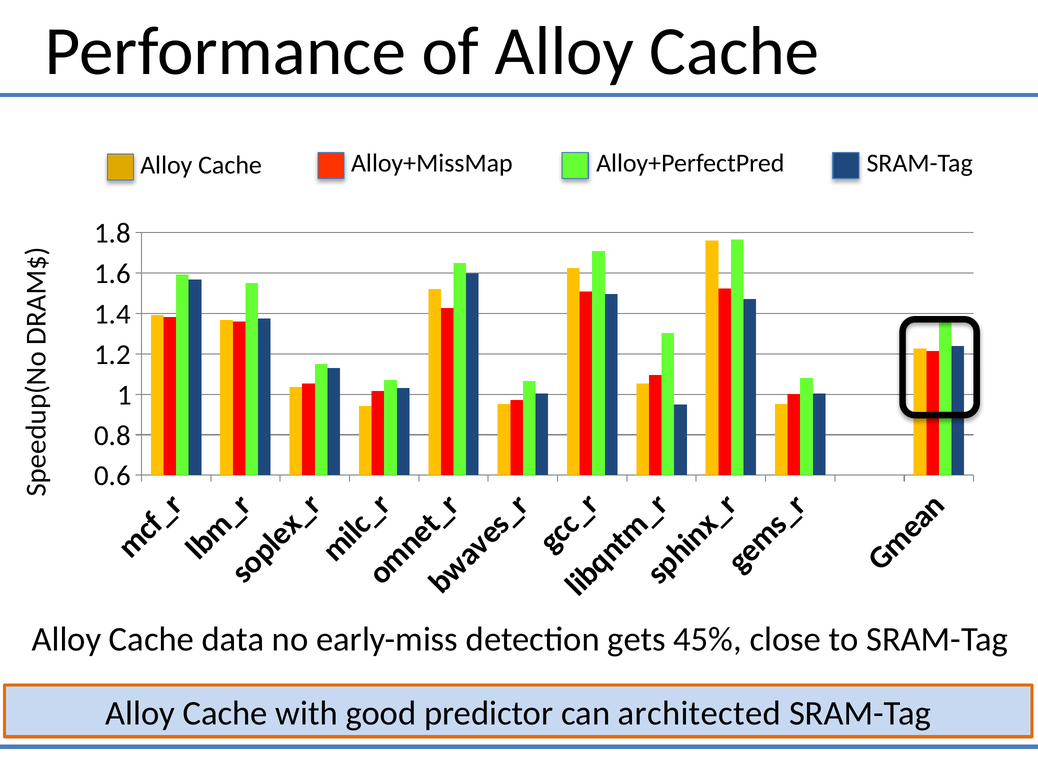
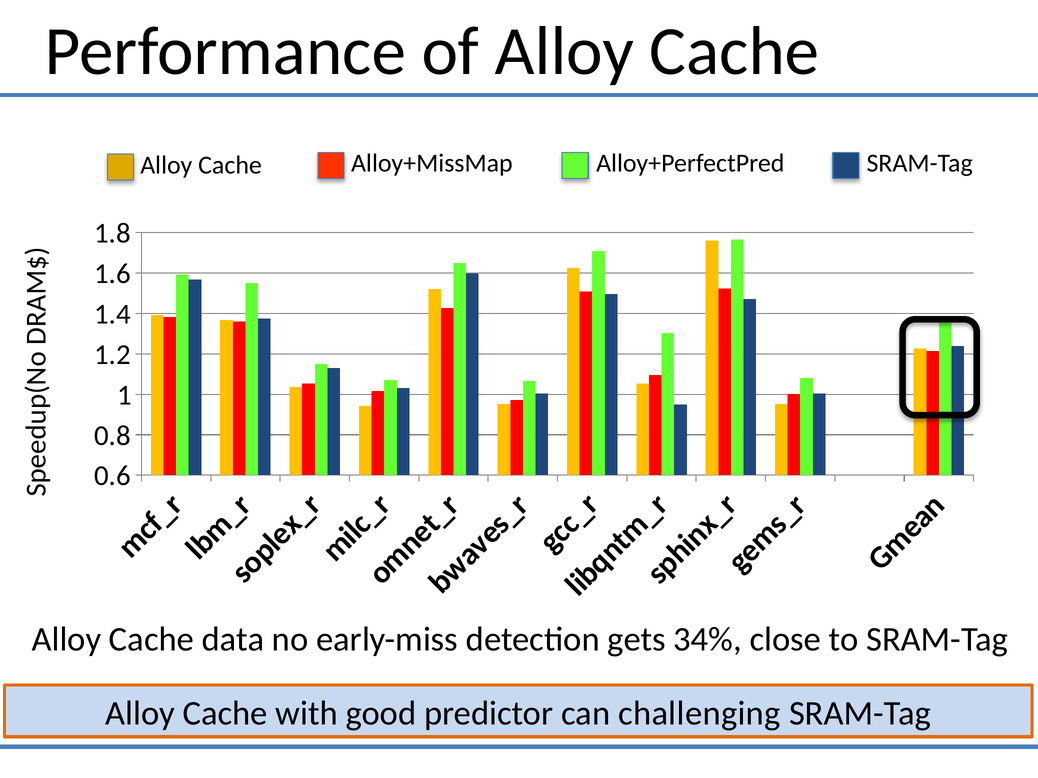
45%: 45% -> 34%
architected: architected -> challenging
